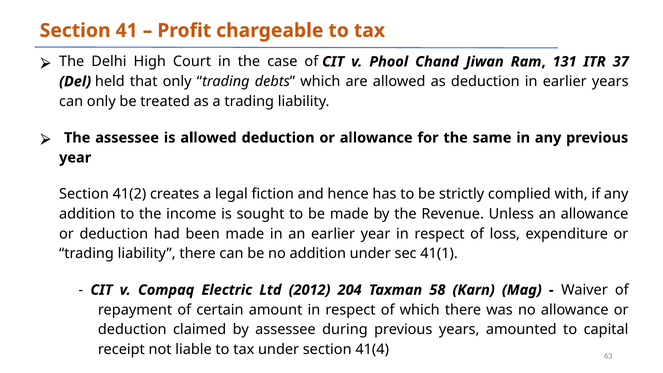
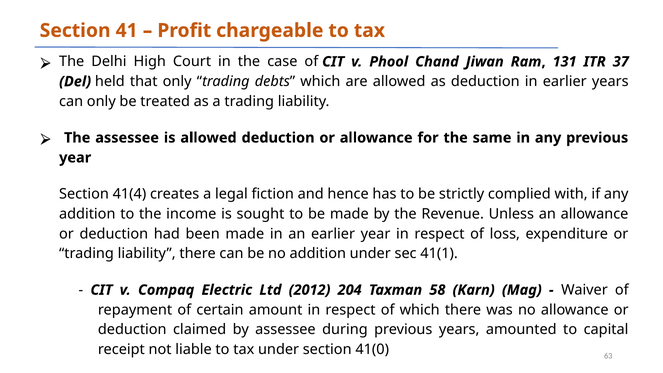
41(2: 41(2 -> 41(4
41(4: 41(4 -> 41(0
